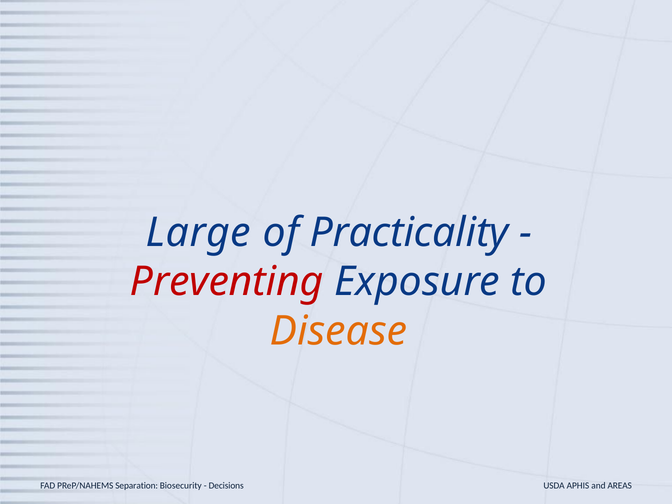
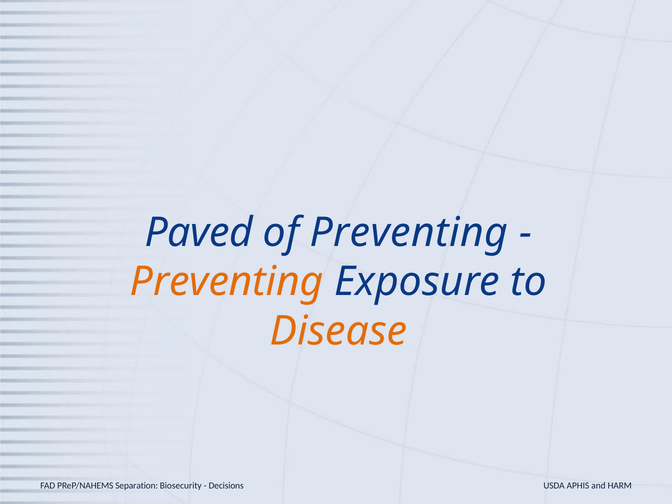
Large: Large -> Paved
of Practicality: Practicality -> Preventing
Preventing at (227, 282) colour: red -> orange
AREAS: AREAS -> HARM
